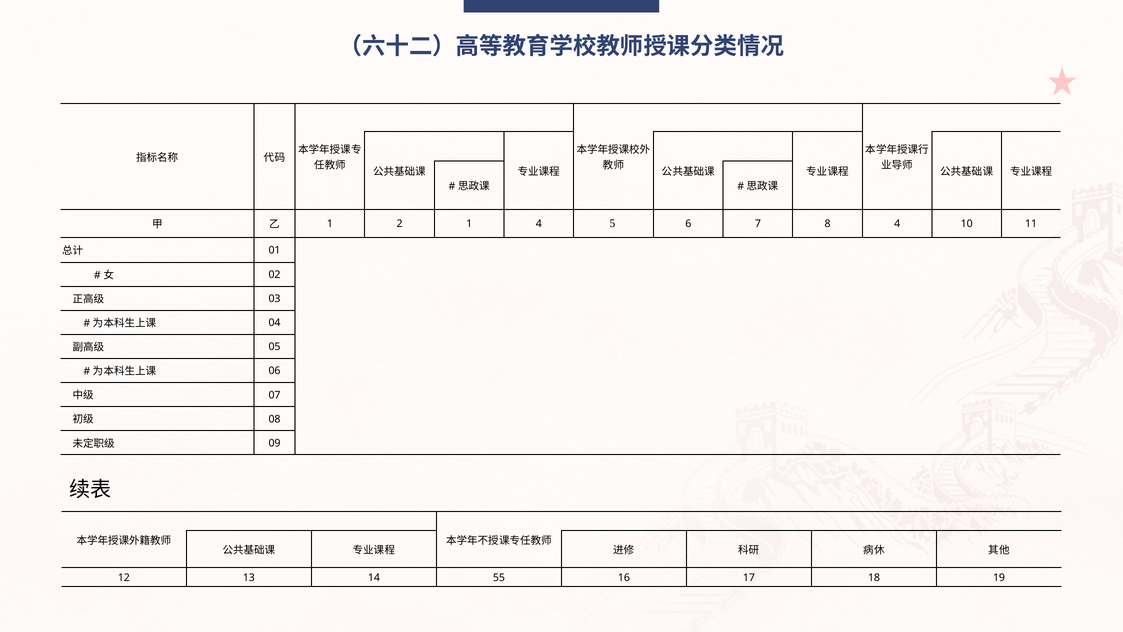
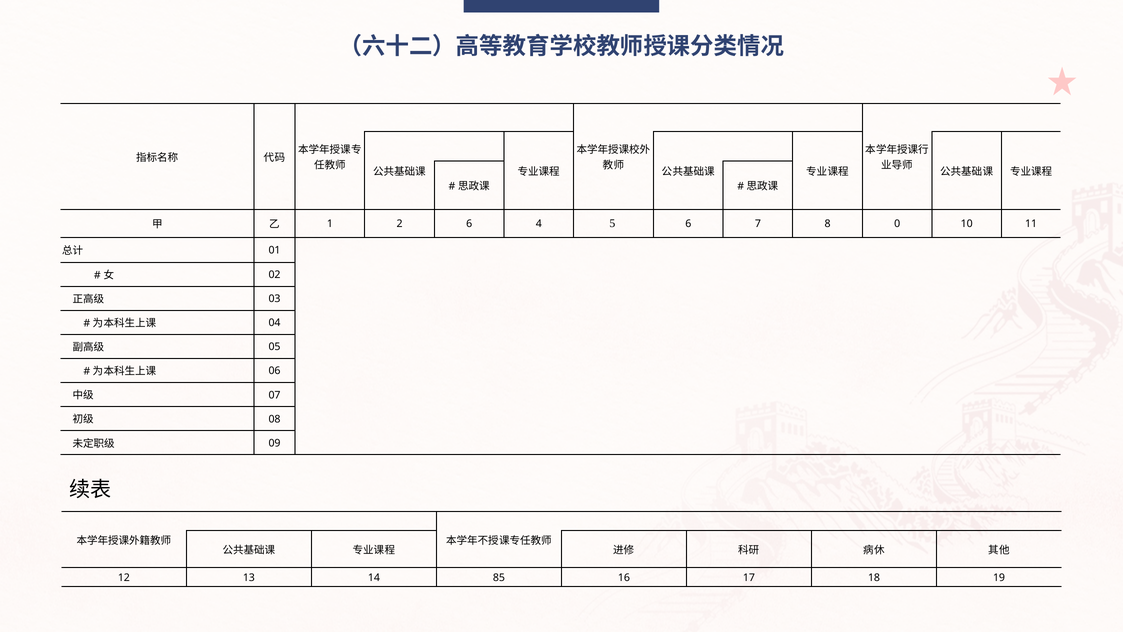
2 1: 1 -> 6
8 4: 4 -> 0
55: 55 -> 85
